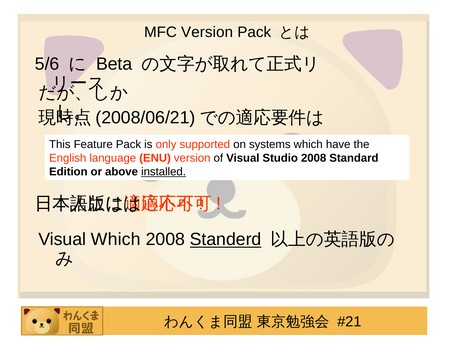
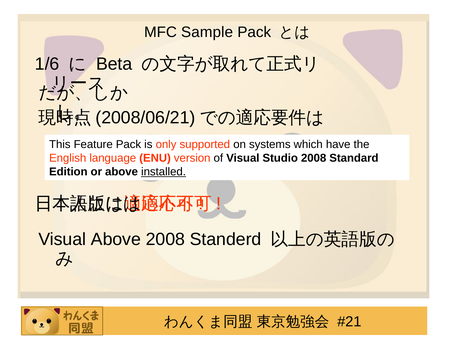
MFC Version: Version -> Sample
5/6: 5/6 -> 1/6
Visual Which: Which -> Above
Standerd underline: present -> none
